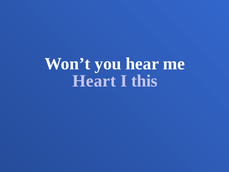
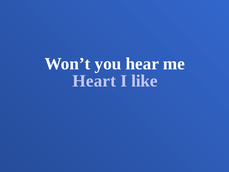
this: this -> like
